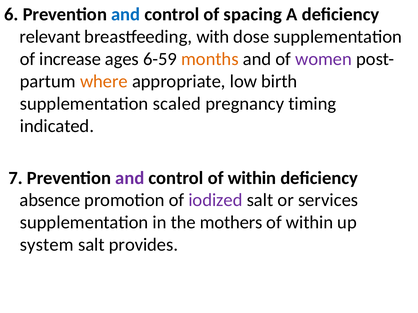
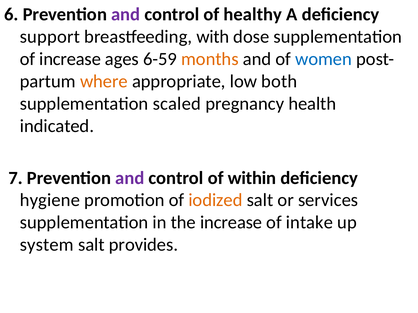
and at (126, 15) colour: blue -> purple
spacing: spacing -> healthy
relevant: relevant -> support
women colour: purple -> blue
birth: birth -> both
timing: timing -> health
absence: absence -> hygiene
iodized colour: purple -> orange
the mothers: mothers -> increase
within at (310, 223): within -> intake
